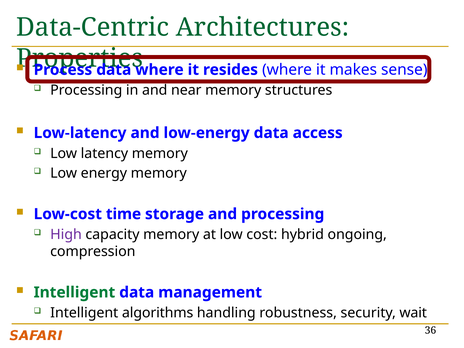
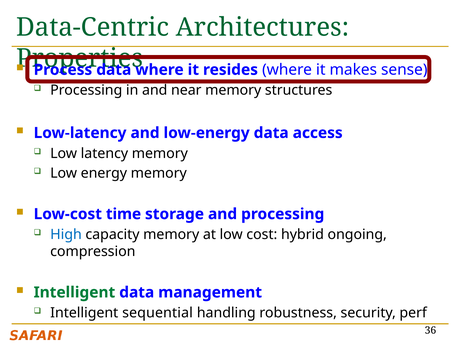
High colour: purple -> blue
algorithms: algorithms -> sequential
wait: wait -> perf
